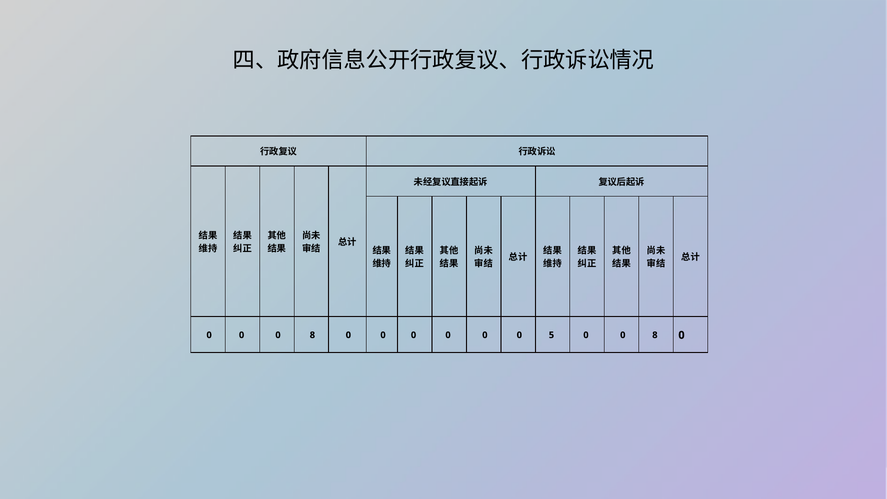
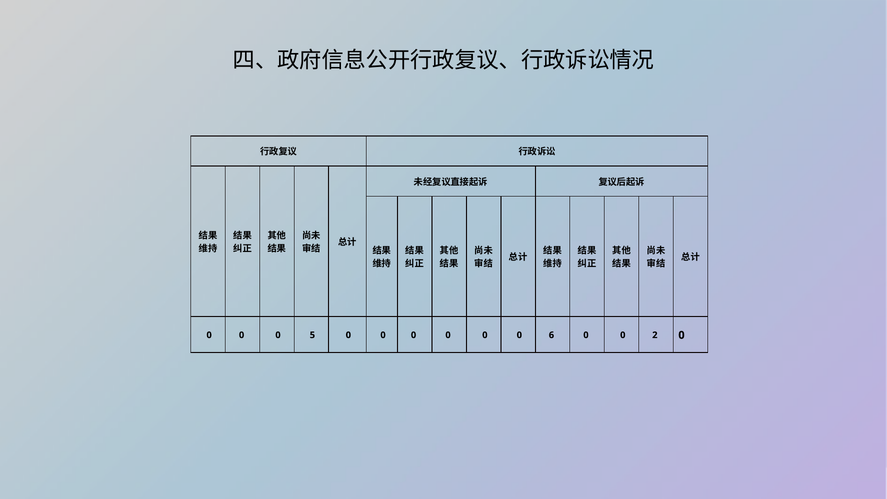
0 0 0 8: 8 -> 5
5: 5 -> 6
8 at (655, 335): 8 -> 2
